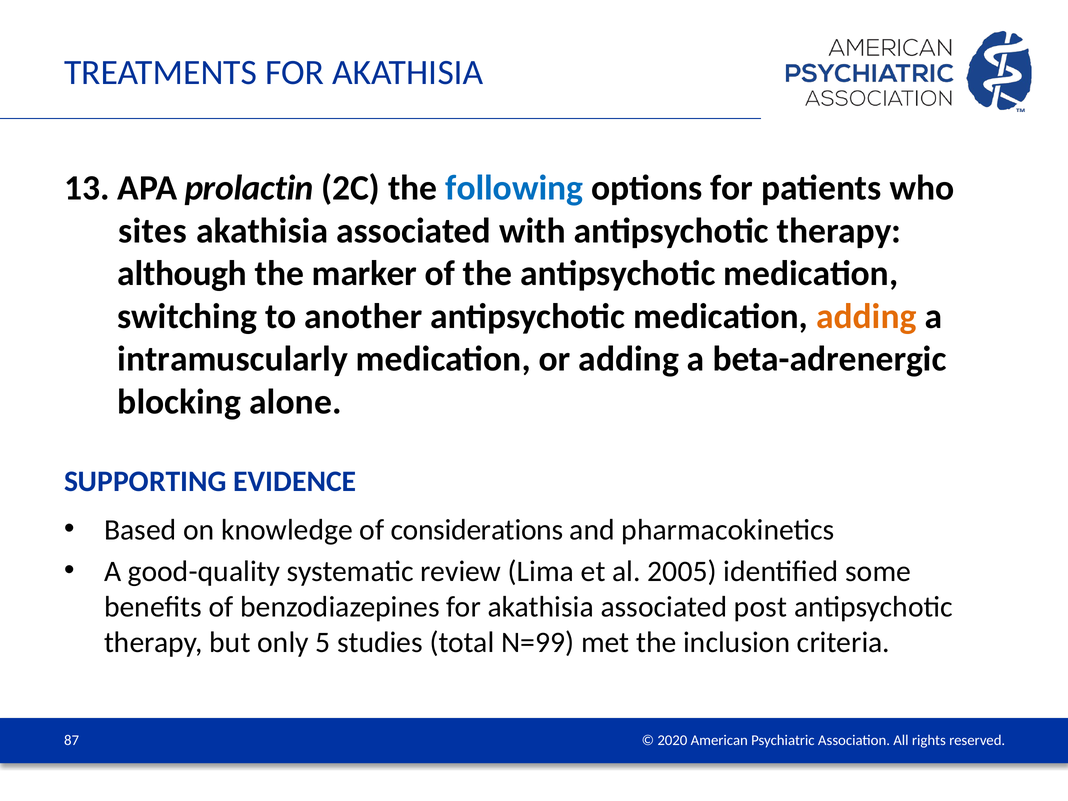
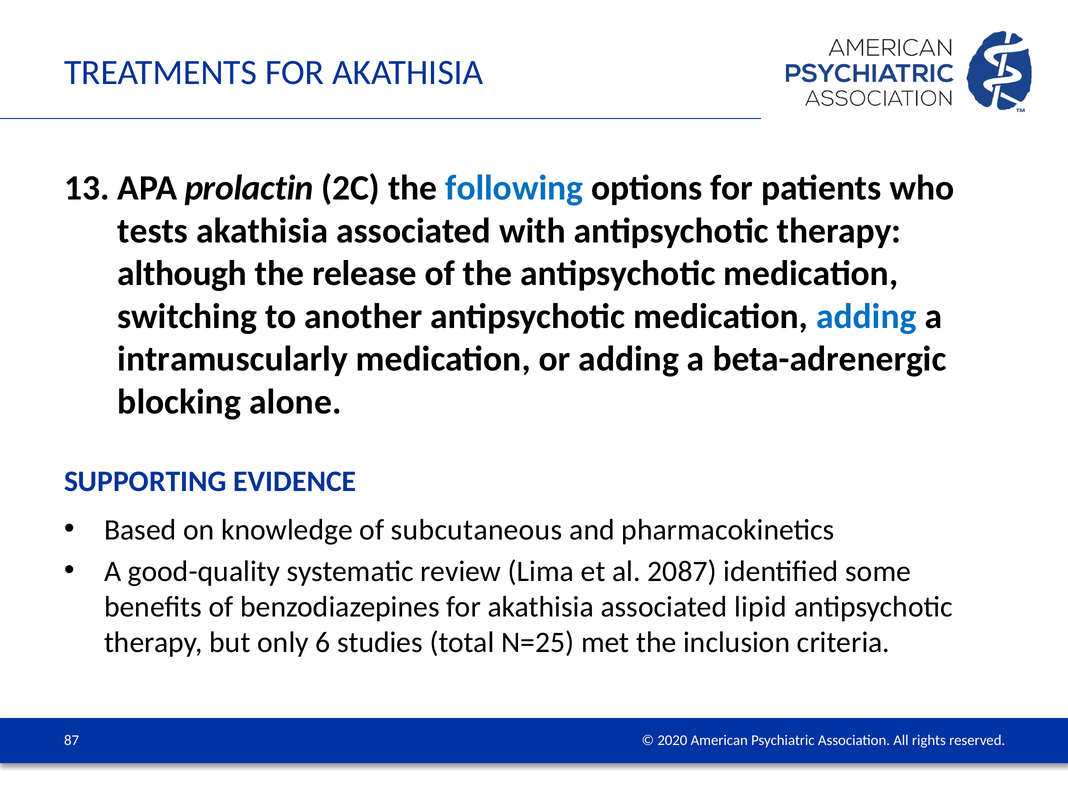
sites: sites -> tests
marker: marker -> release
adding at (866, 316) colour: orange -> blue
considerations: considerations -> subcutaneous
2005: 2005 -> 2087
post: post -> lipid
5: 5 -> 6
N=99: N=99 -> N=25
